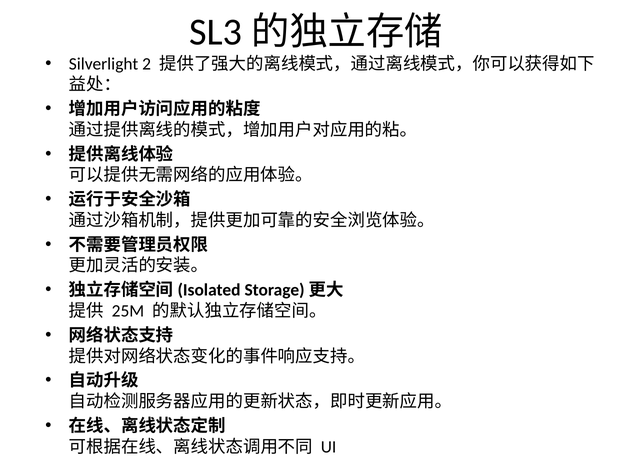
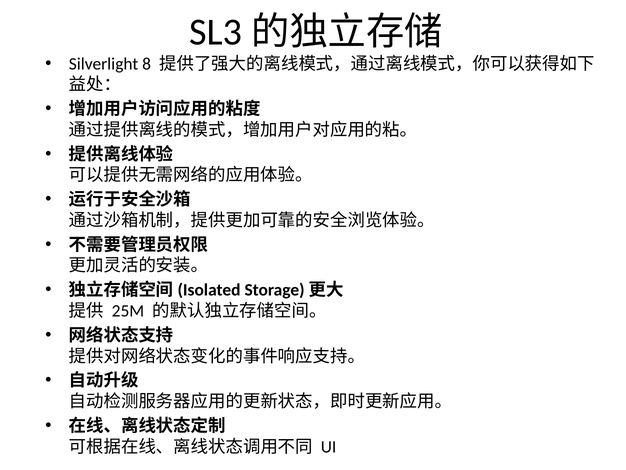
2: 2 -> 8
